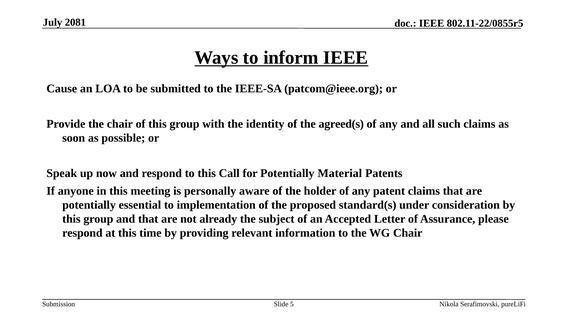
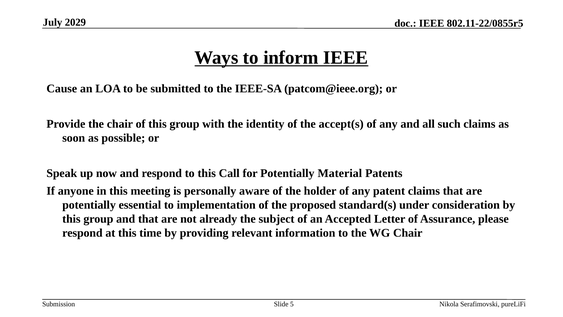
2081: 2081 -> 2029
agreed(s: agreed(s -> accept(s
